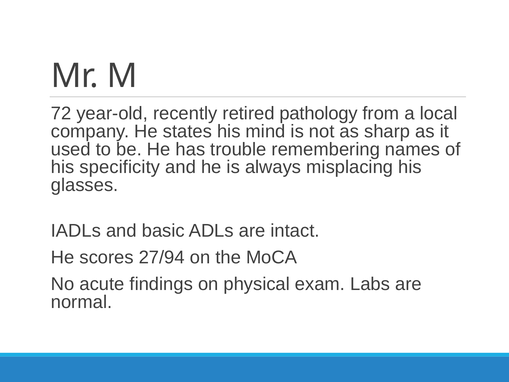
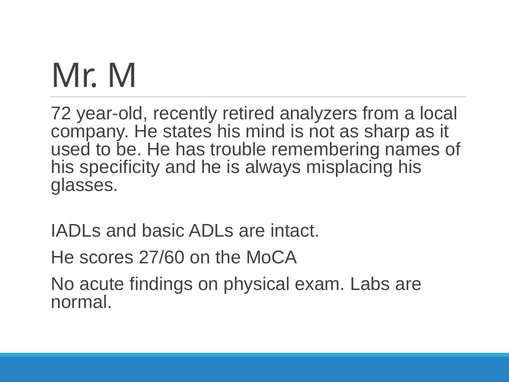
pathology: pathology -> analyzers
27/94: 27/94 -> 27/60
